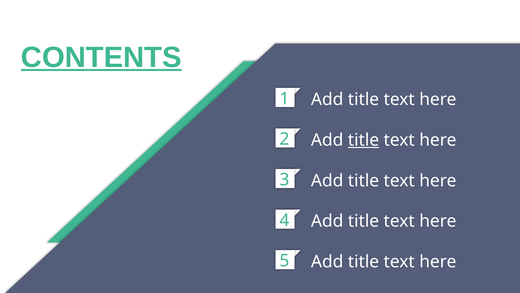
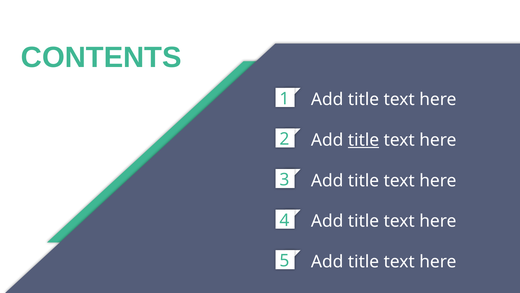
CONTENTS underline: present -> none
